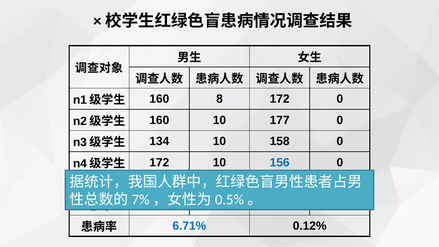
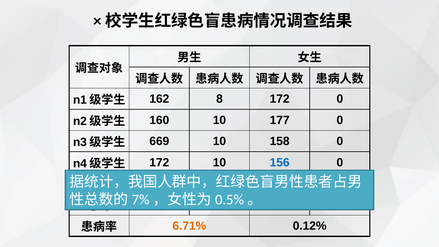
160 at (159, 99): 160 -> 162
134: 134 -> 669
6.71% colour: blue -> orange
